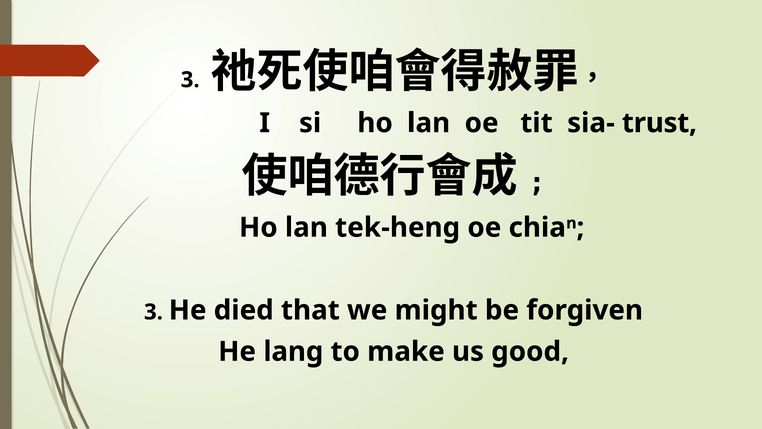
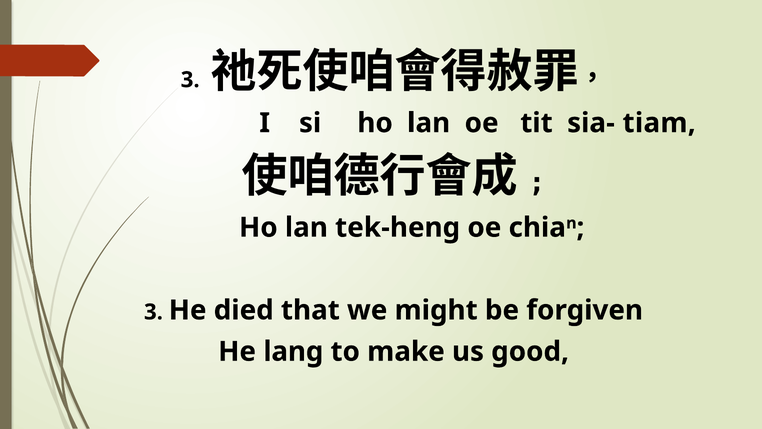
trust: trust -> tiam
